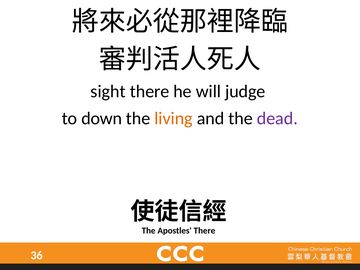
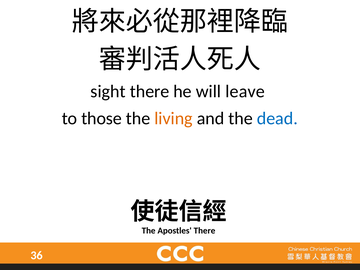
judge: judge -> leave
down: down -> those
dead colour: purple -> blue
